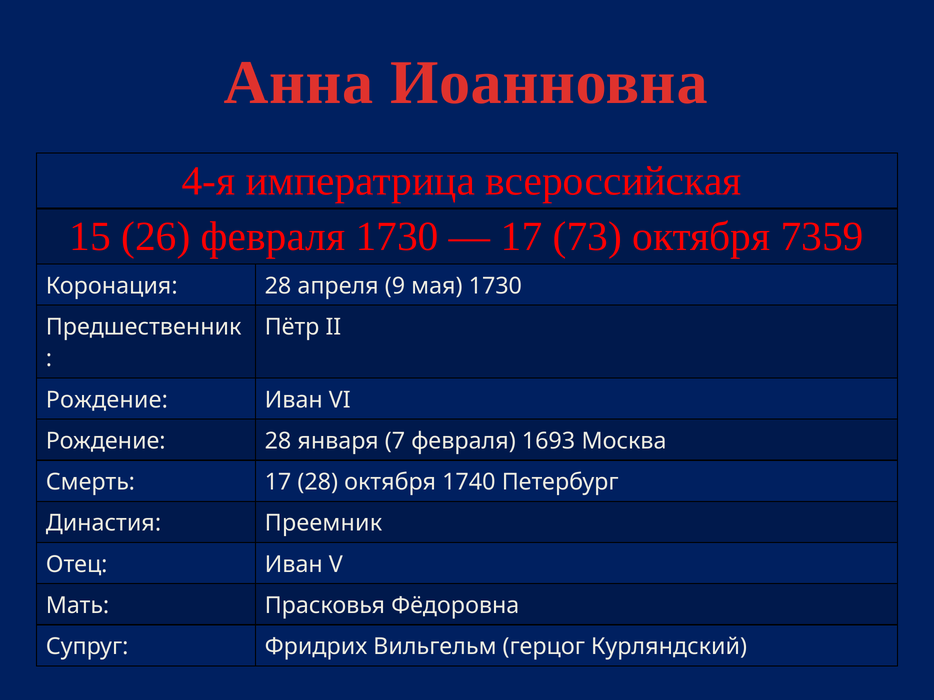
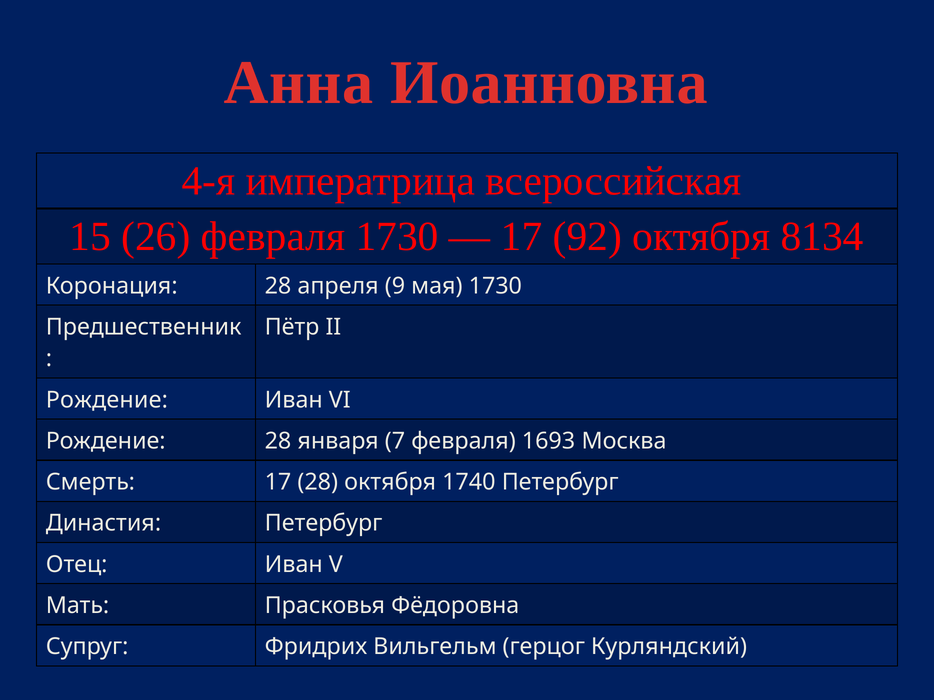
73: 73 -> 92
7359: 7359 -> 8134
Династия Преемник: Преемник -> Петербург
